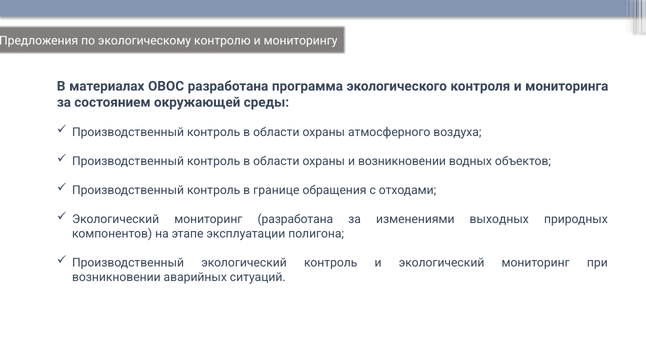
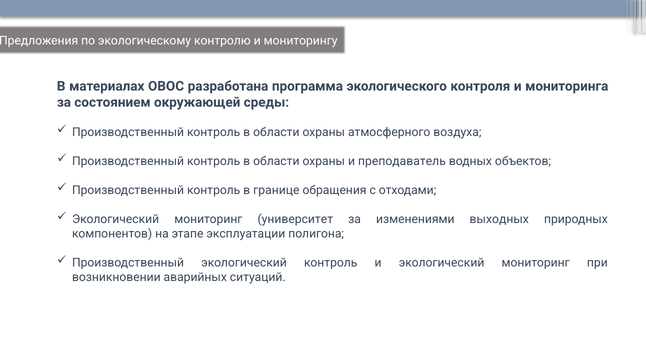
и возникновении: возникновении -> преподаватель
мониторинг разработана: разработана -> университет
